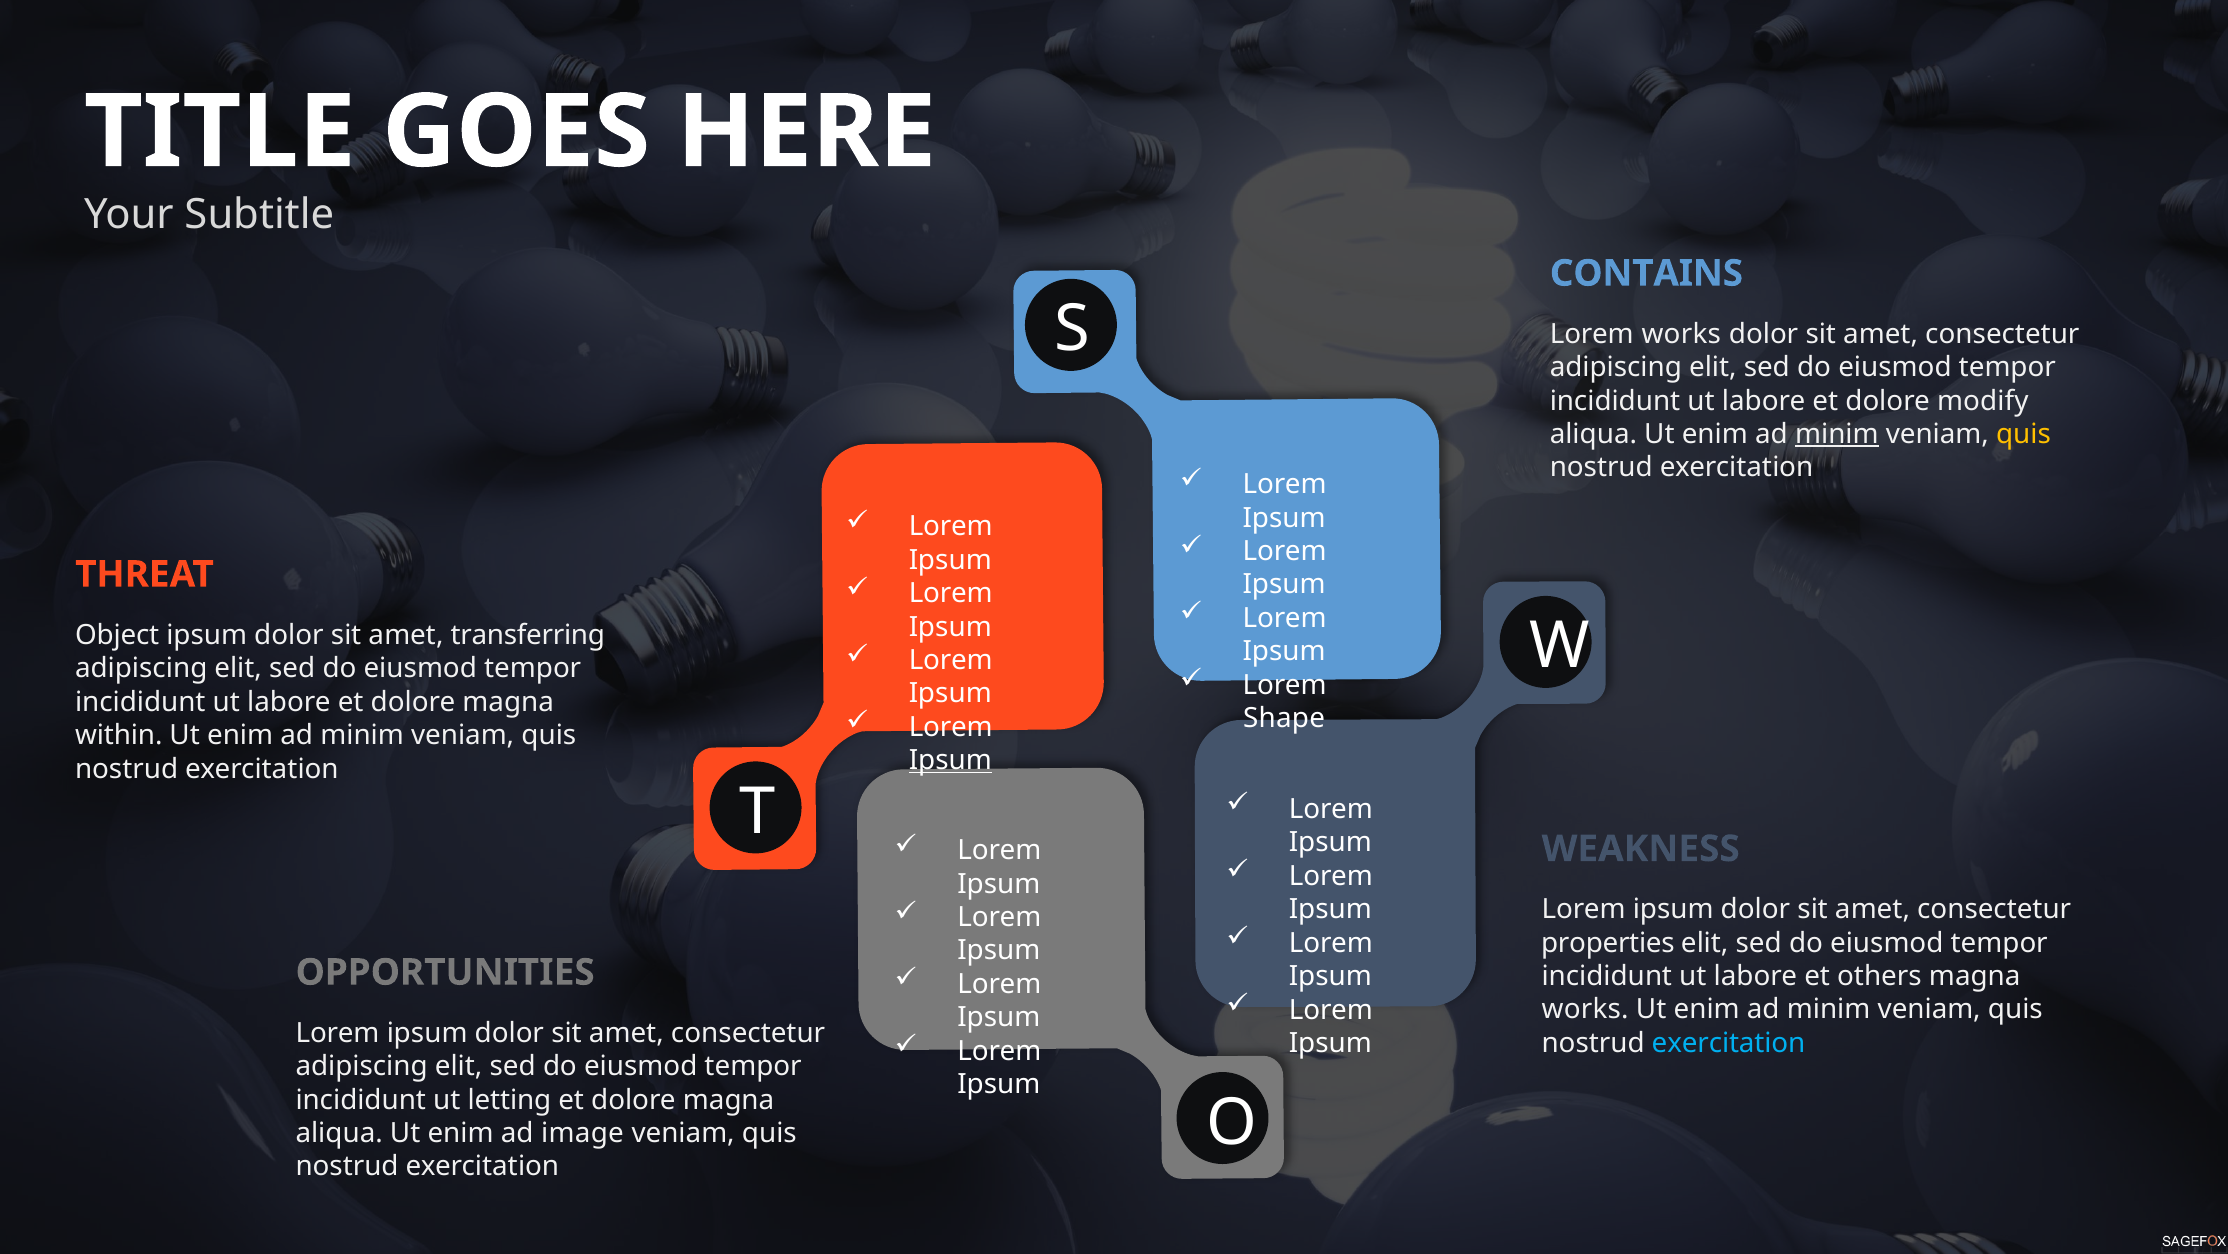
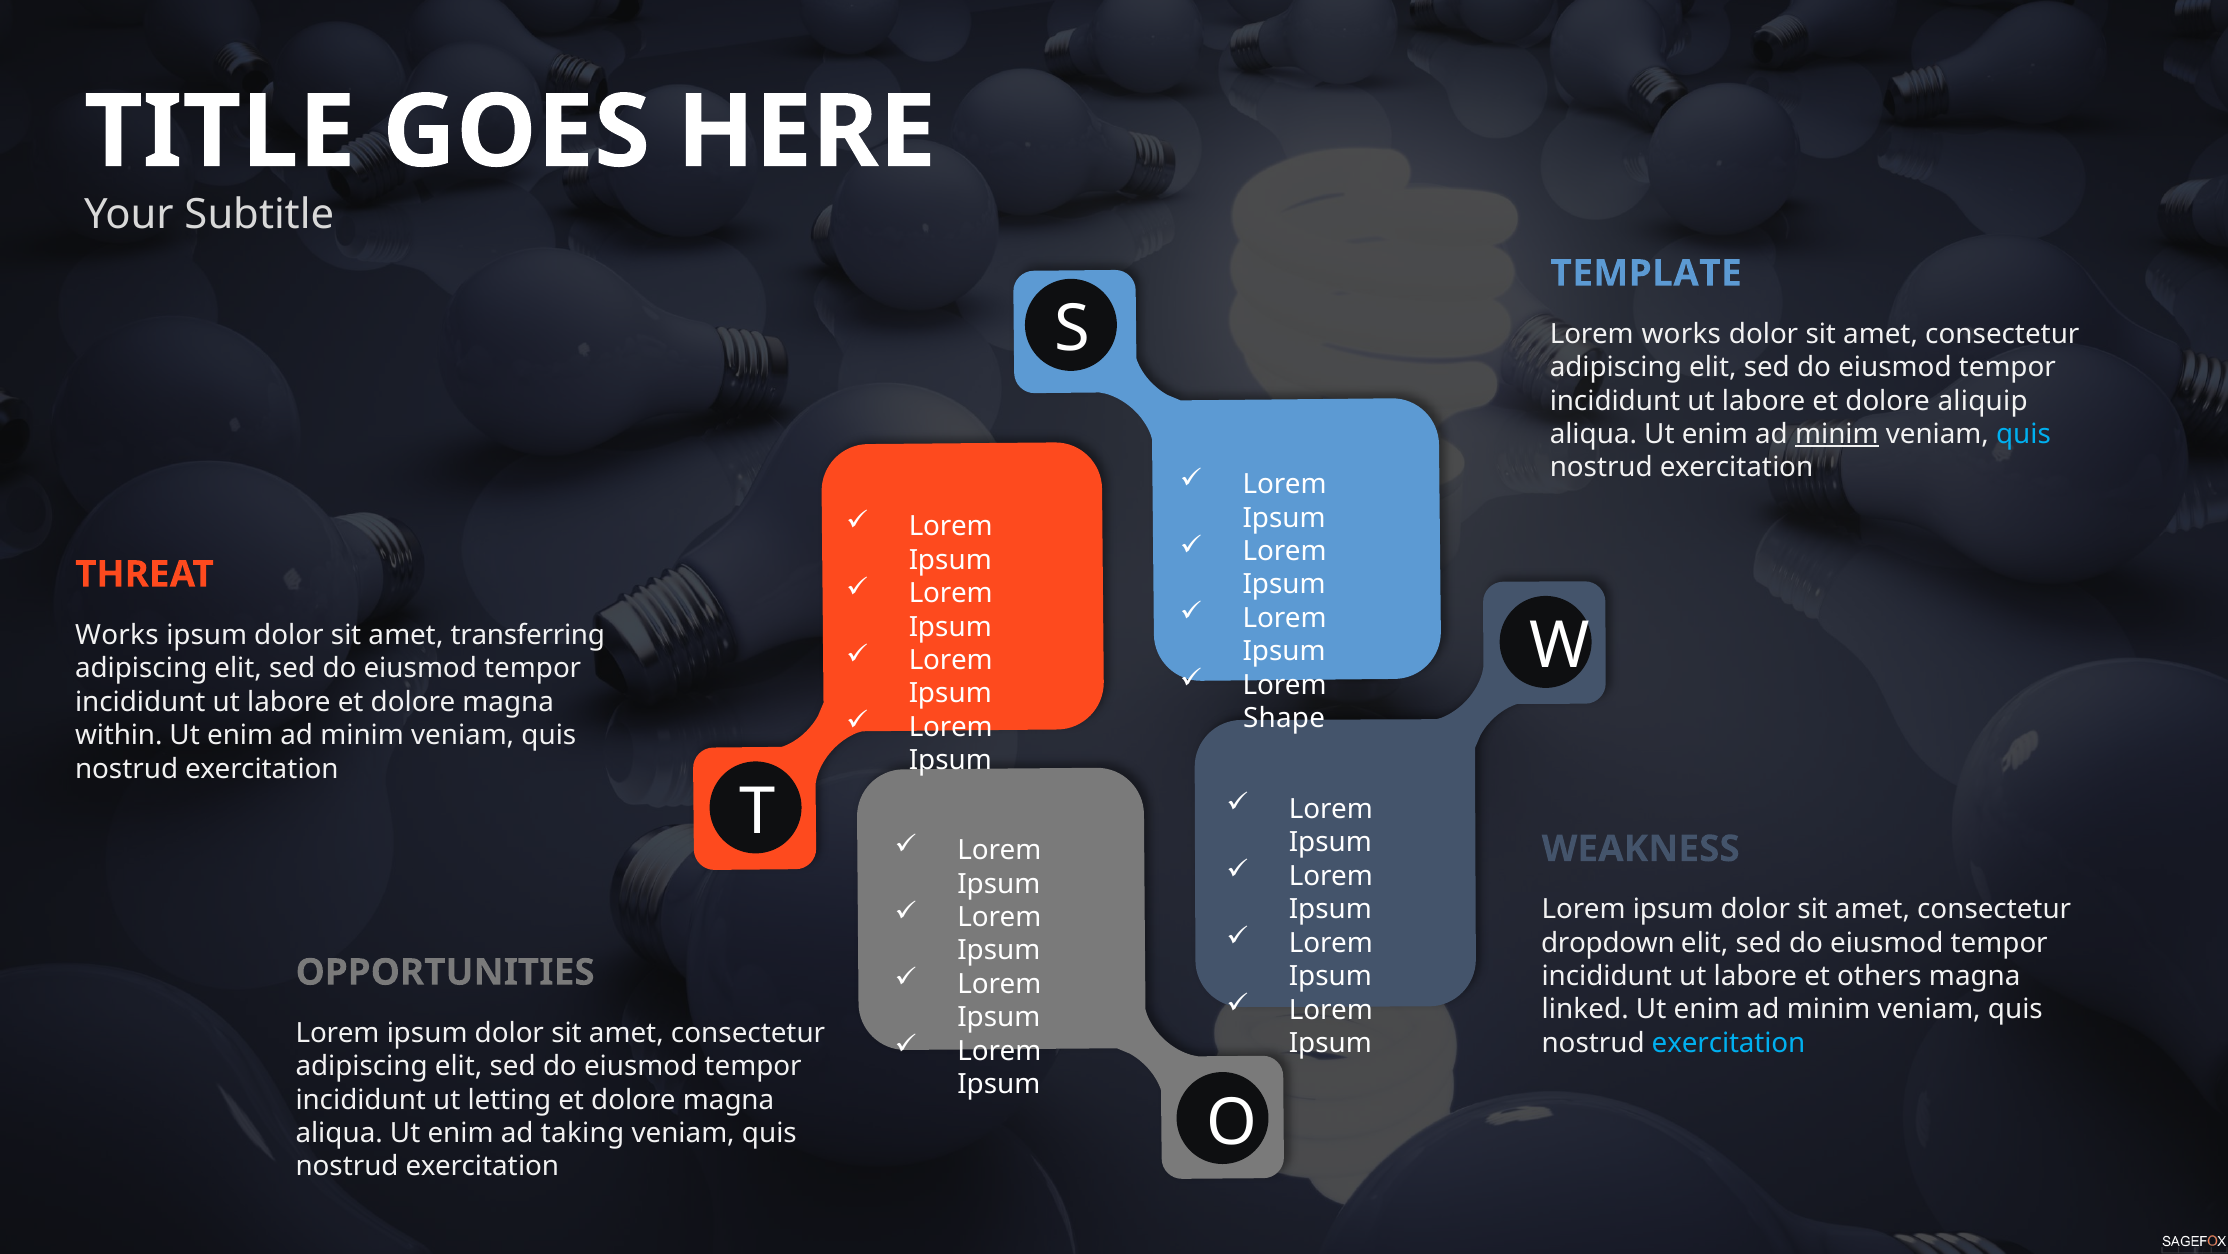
CONTAINS: CONTAINS -> TEMPLATE
modify: modify -> aliquip
quis at (2023, 434) colour: yellow -> light blue
Object at (117, 635): Object -> Works
Ipsum at (950, 760) underline: present -> none
properties: properties -> dropdown
works at (1585, 1009): works -> linked
image: image -> taking
